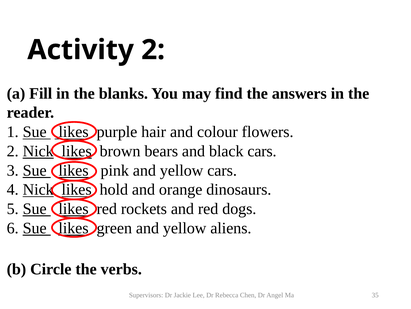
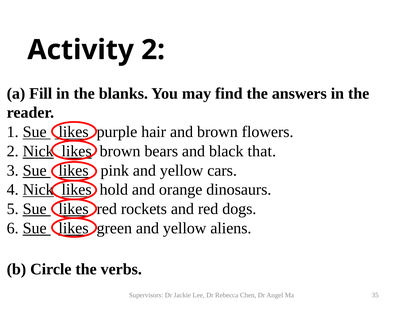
and colour: colour -> brown
black cars: cars -> that
